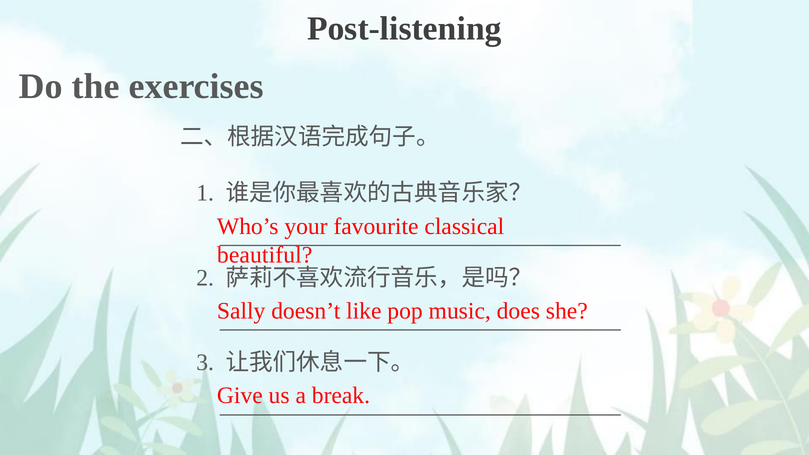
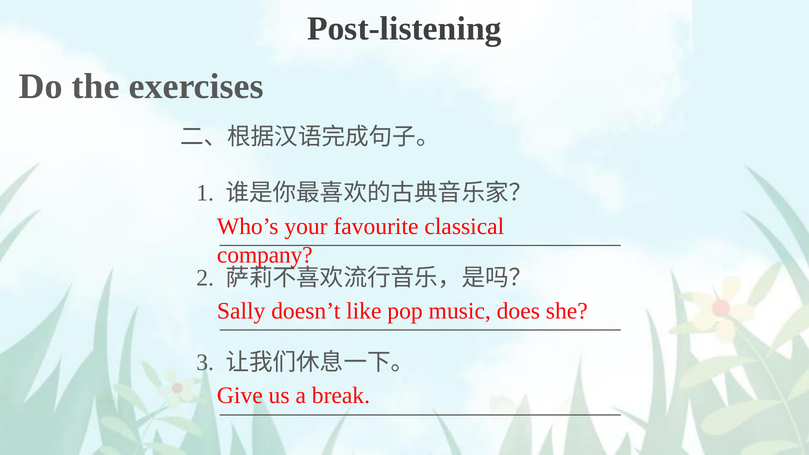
beautiful: beautiful -> company
